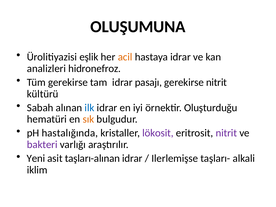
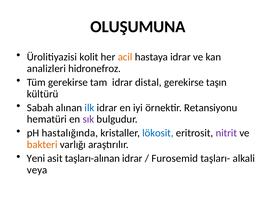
eşlik: eşlik -> kolit
pasajı: pasajı -> distal
gerekirse nitrit: nitrit -> taşın
Oluşturduğu: Oluşturduğu -> Retansiyonu
sık colour: orange -> purple
lökosit colour: purple -> blue
bakteri colour: purple -> orange
Ilerlemişse: Ilerlemişse -> Furosemid
iklim: iklim -> veya
